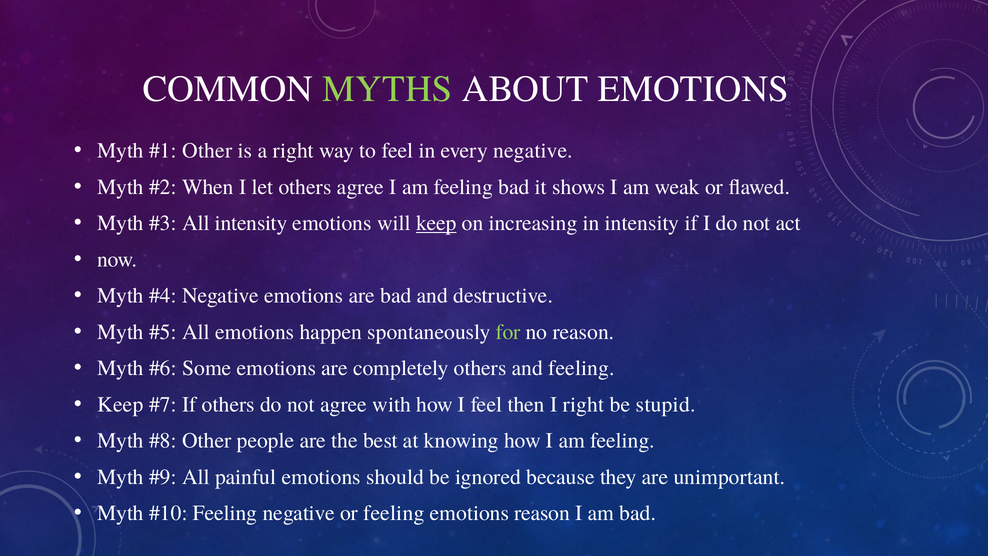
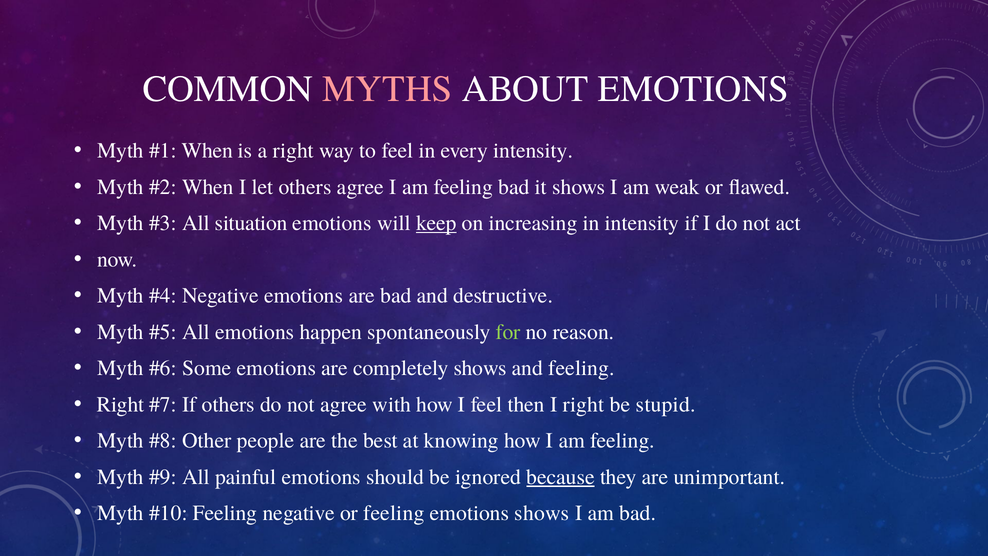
MYTHS colour: light green -> pink
Other at (207, 151): Other -> When
every negative: negative -> intensity
All intensity: intensity -> situation
completely others: others -> shows
Keep at (120, 404): Keep -> Right
because underline: none -> present
emotions reason: reason -> shows
